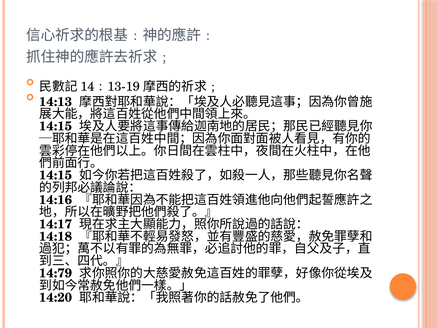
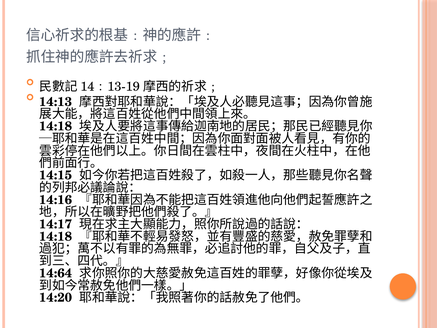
14:15 at (56, 126): 14:15 -> 14:18
14:79: 14:79 -> 14:64
